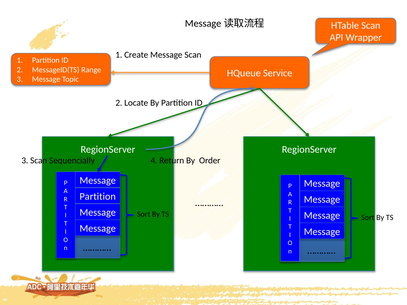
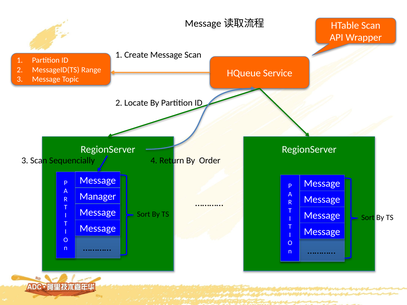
Partition at (98, 197): Partition -> Manager
